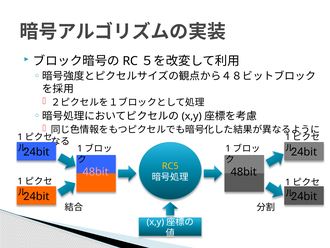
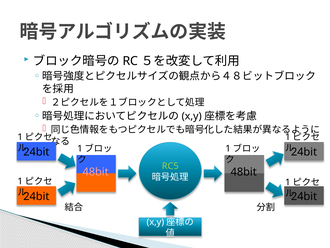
RC5 colour: yellow -> light green
